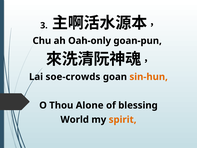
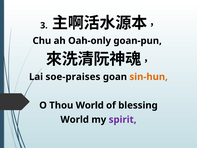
soe-crowds: soe-crowds -> soe-praises
Thou Alone: Alone -> World
spirit colour: orange -> purple
